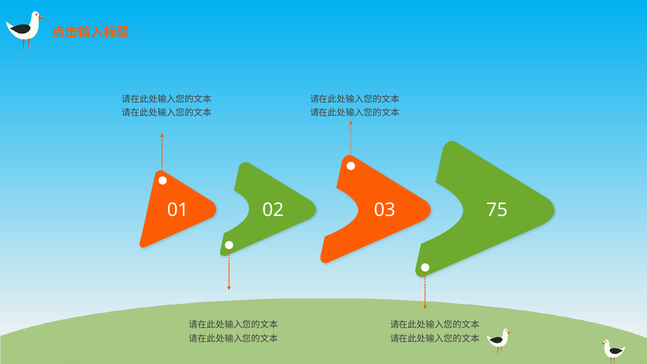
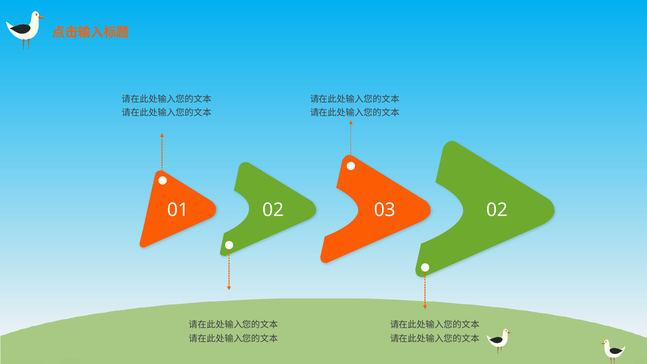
01 75: 75 -> 02
